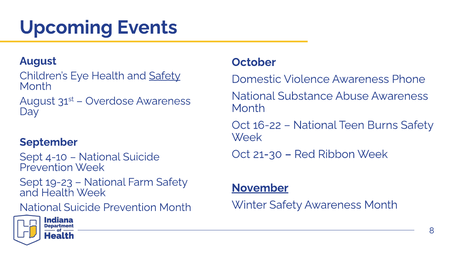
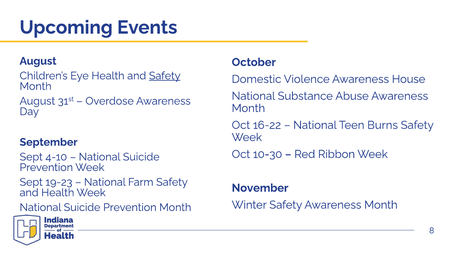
Phone: Phone -> House
21-30: 21-30 -> 10-30
November underline: present -> none
